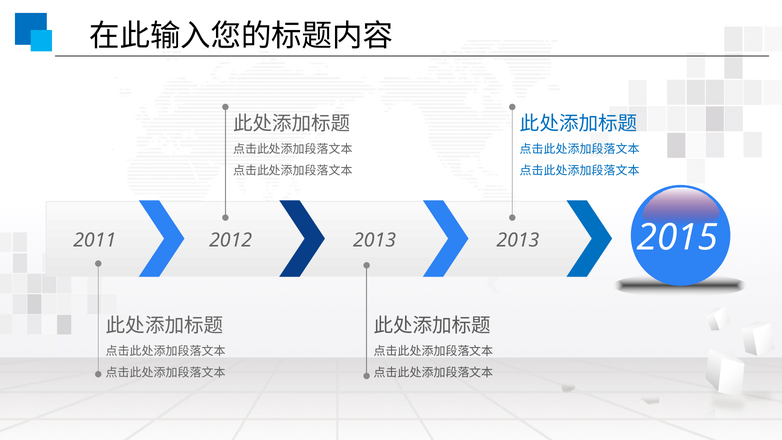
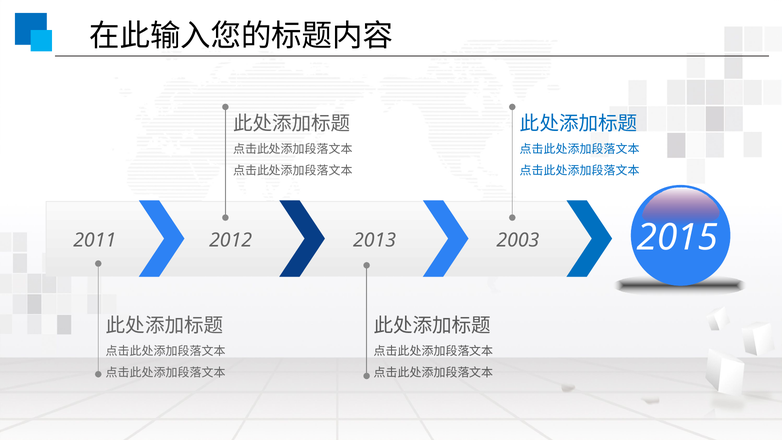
2013 2013: 2013 -> 2003
